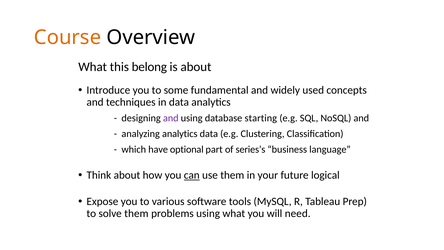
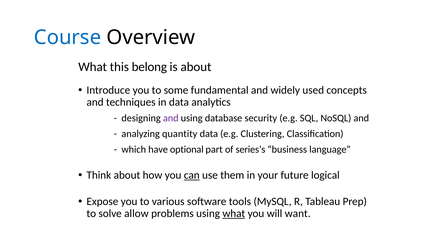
Course colour: orange -> blue
starting: starting -> security
analyzing analytics: analytics -> quantity
solve them: them -> allow
what at (234, 213) underline: none -> present
need: need -> want
